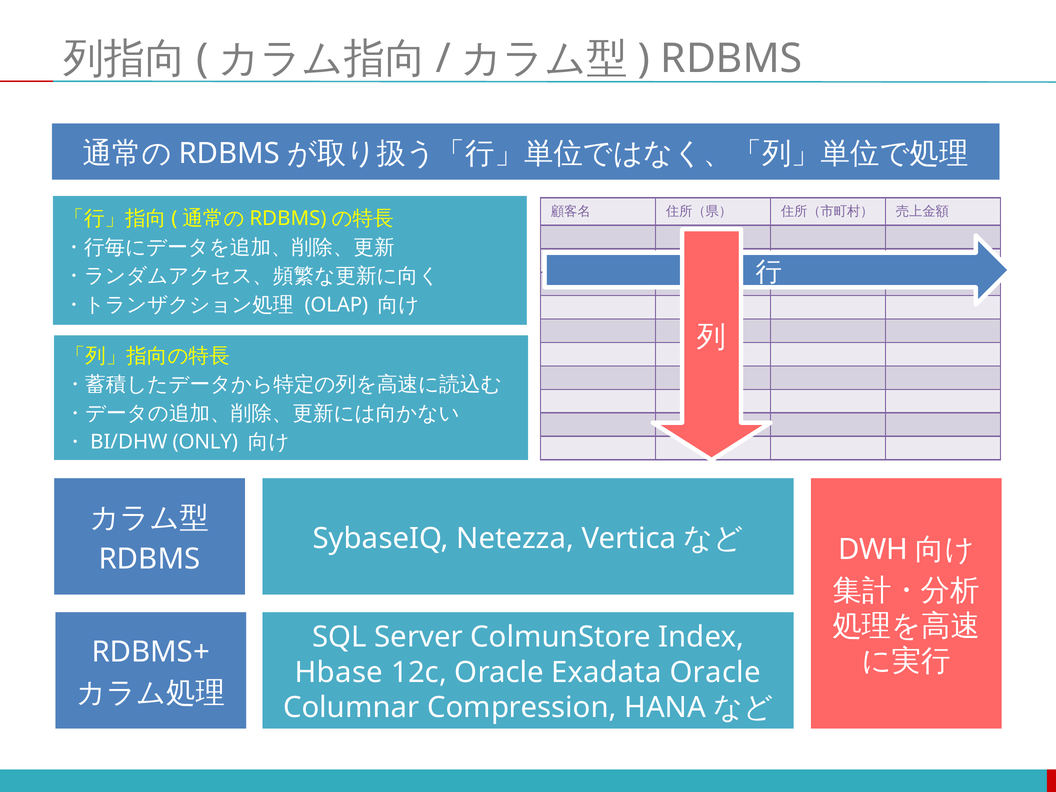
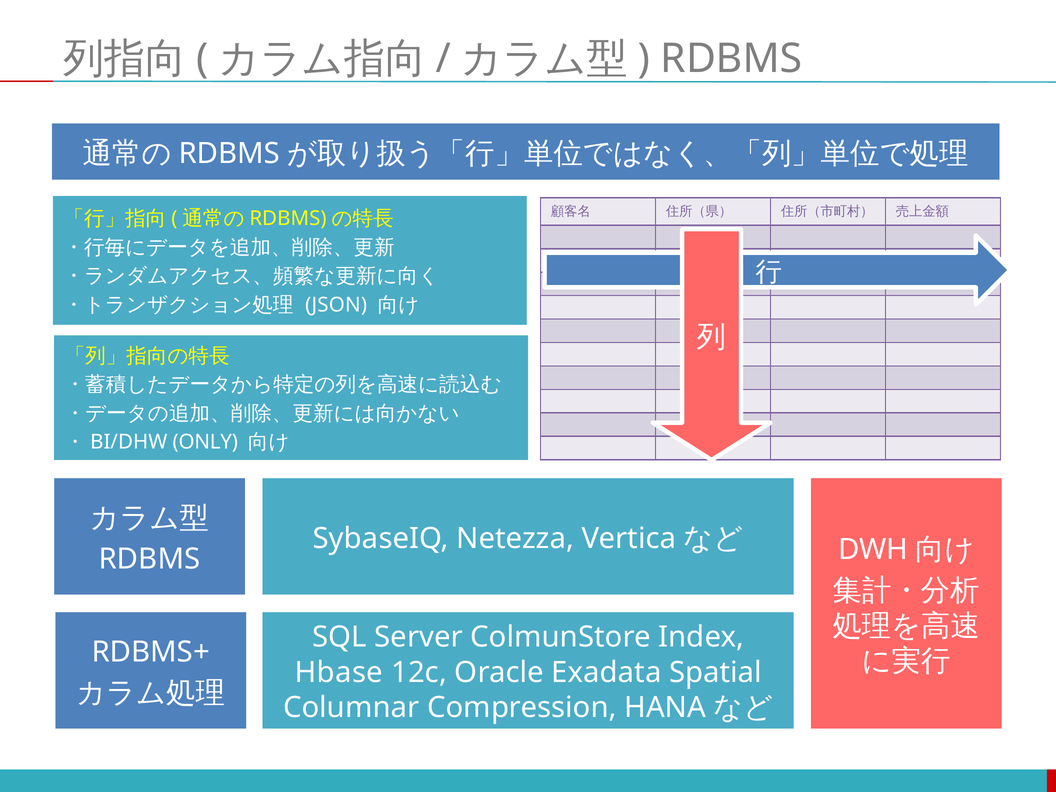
OLAP: OLAP -> JSON
Exadata Oracle: Oracle -> Spatial
